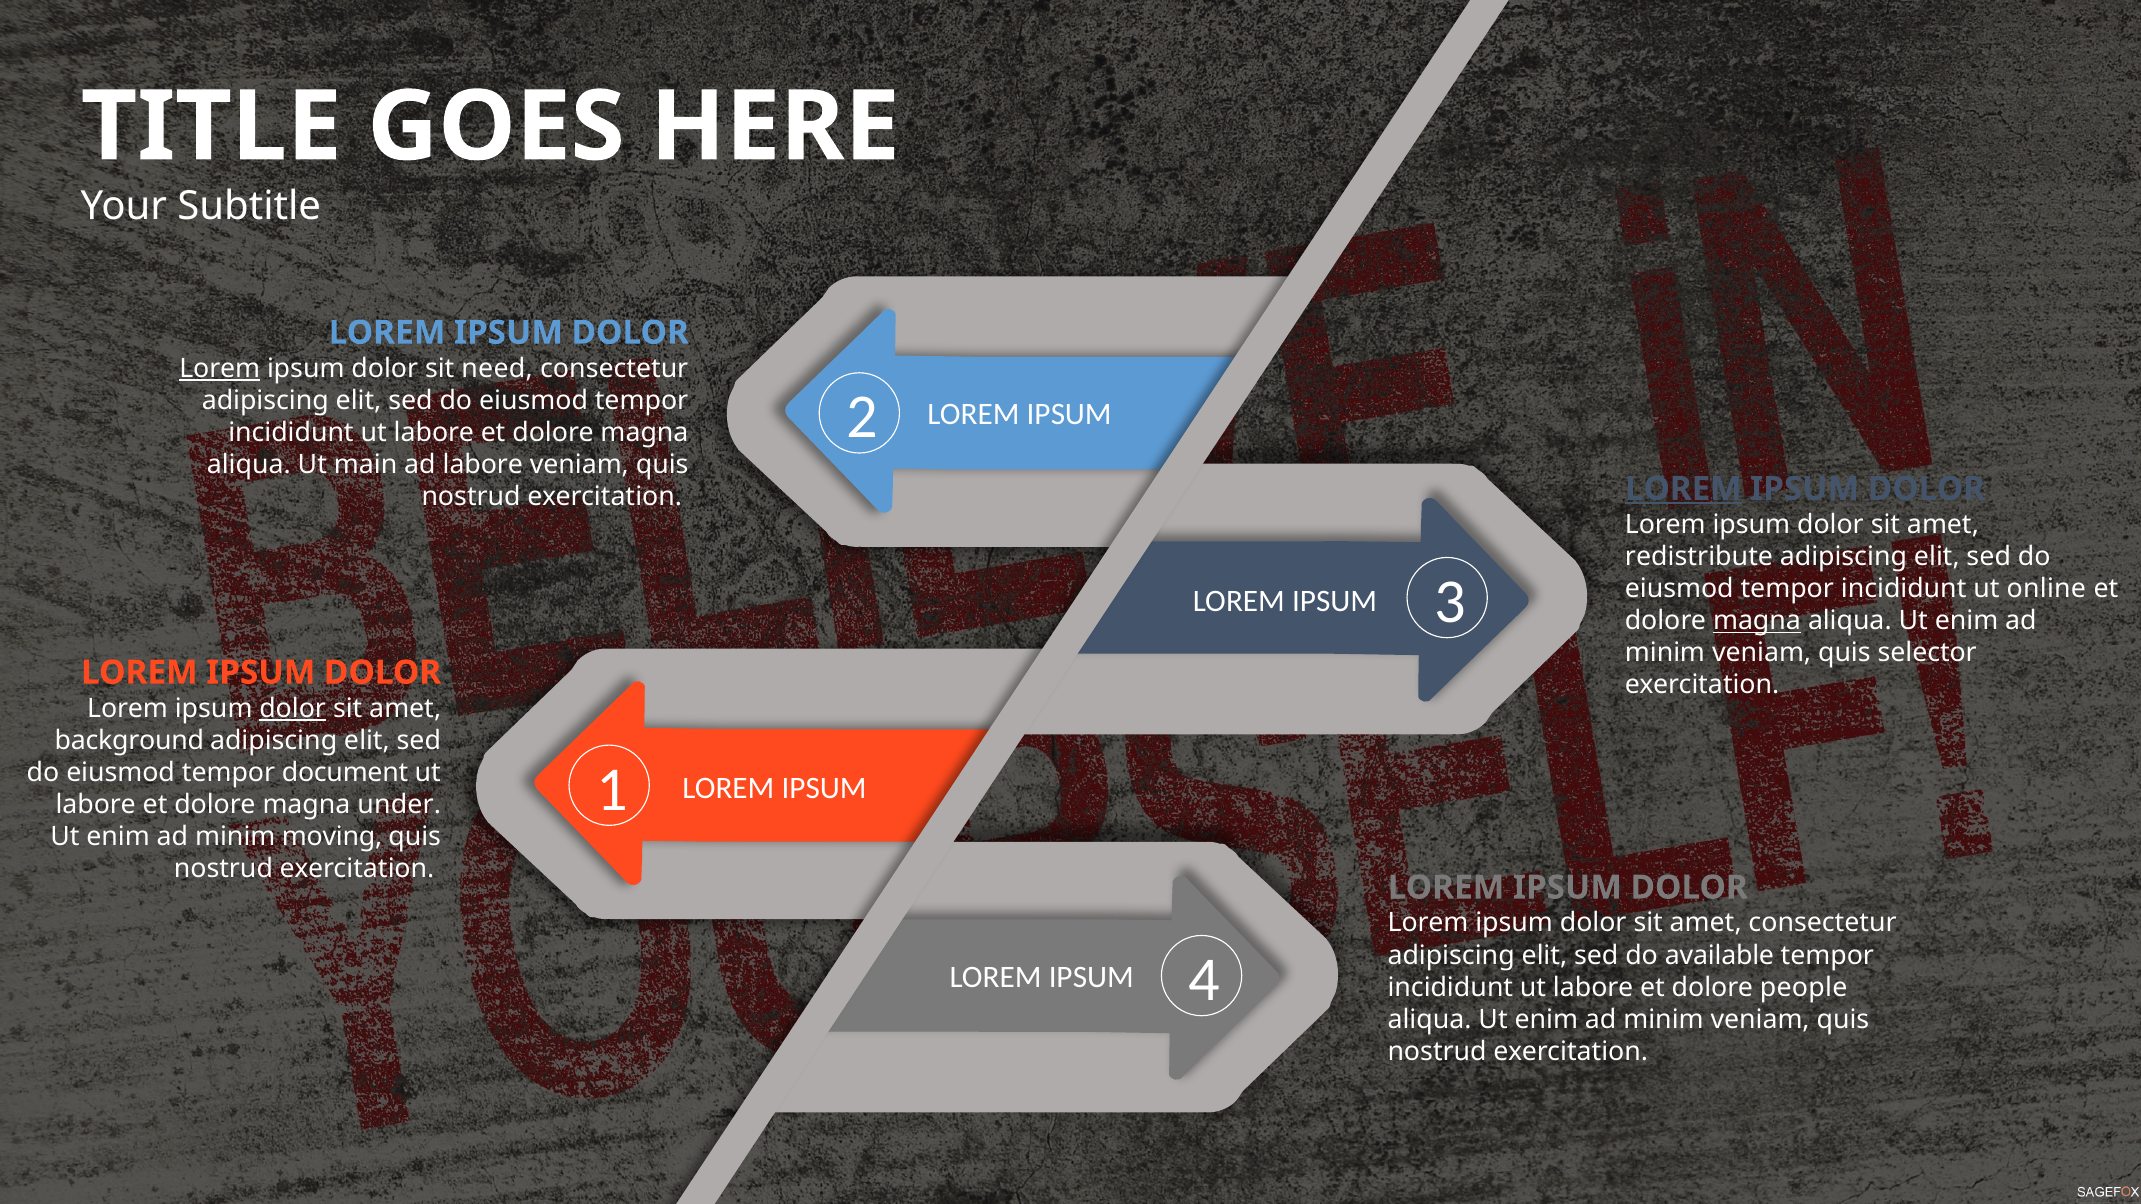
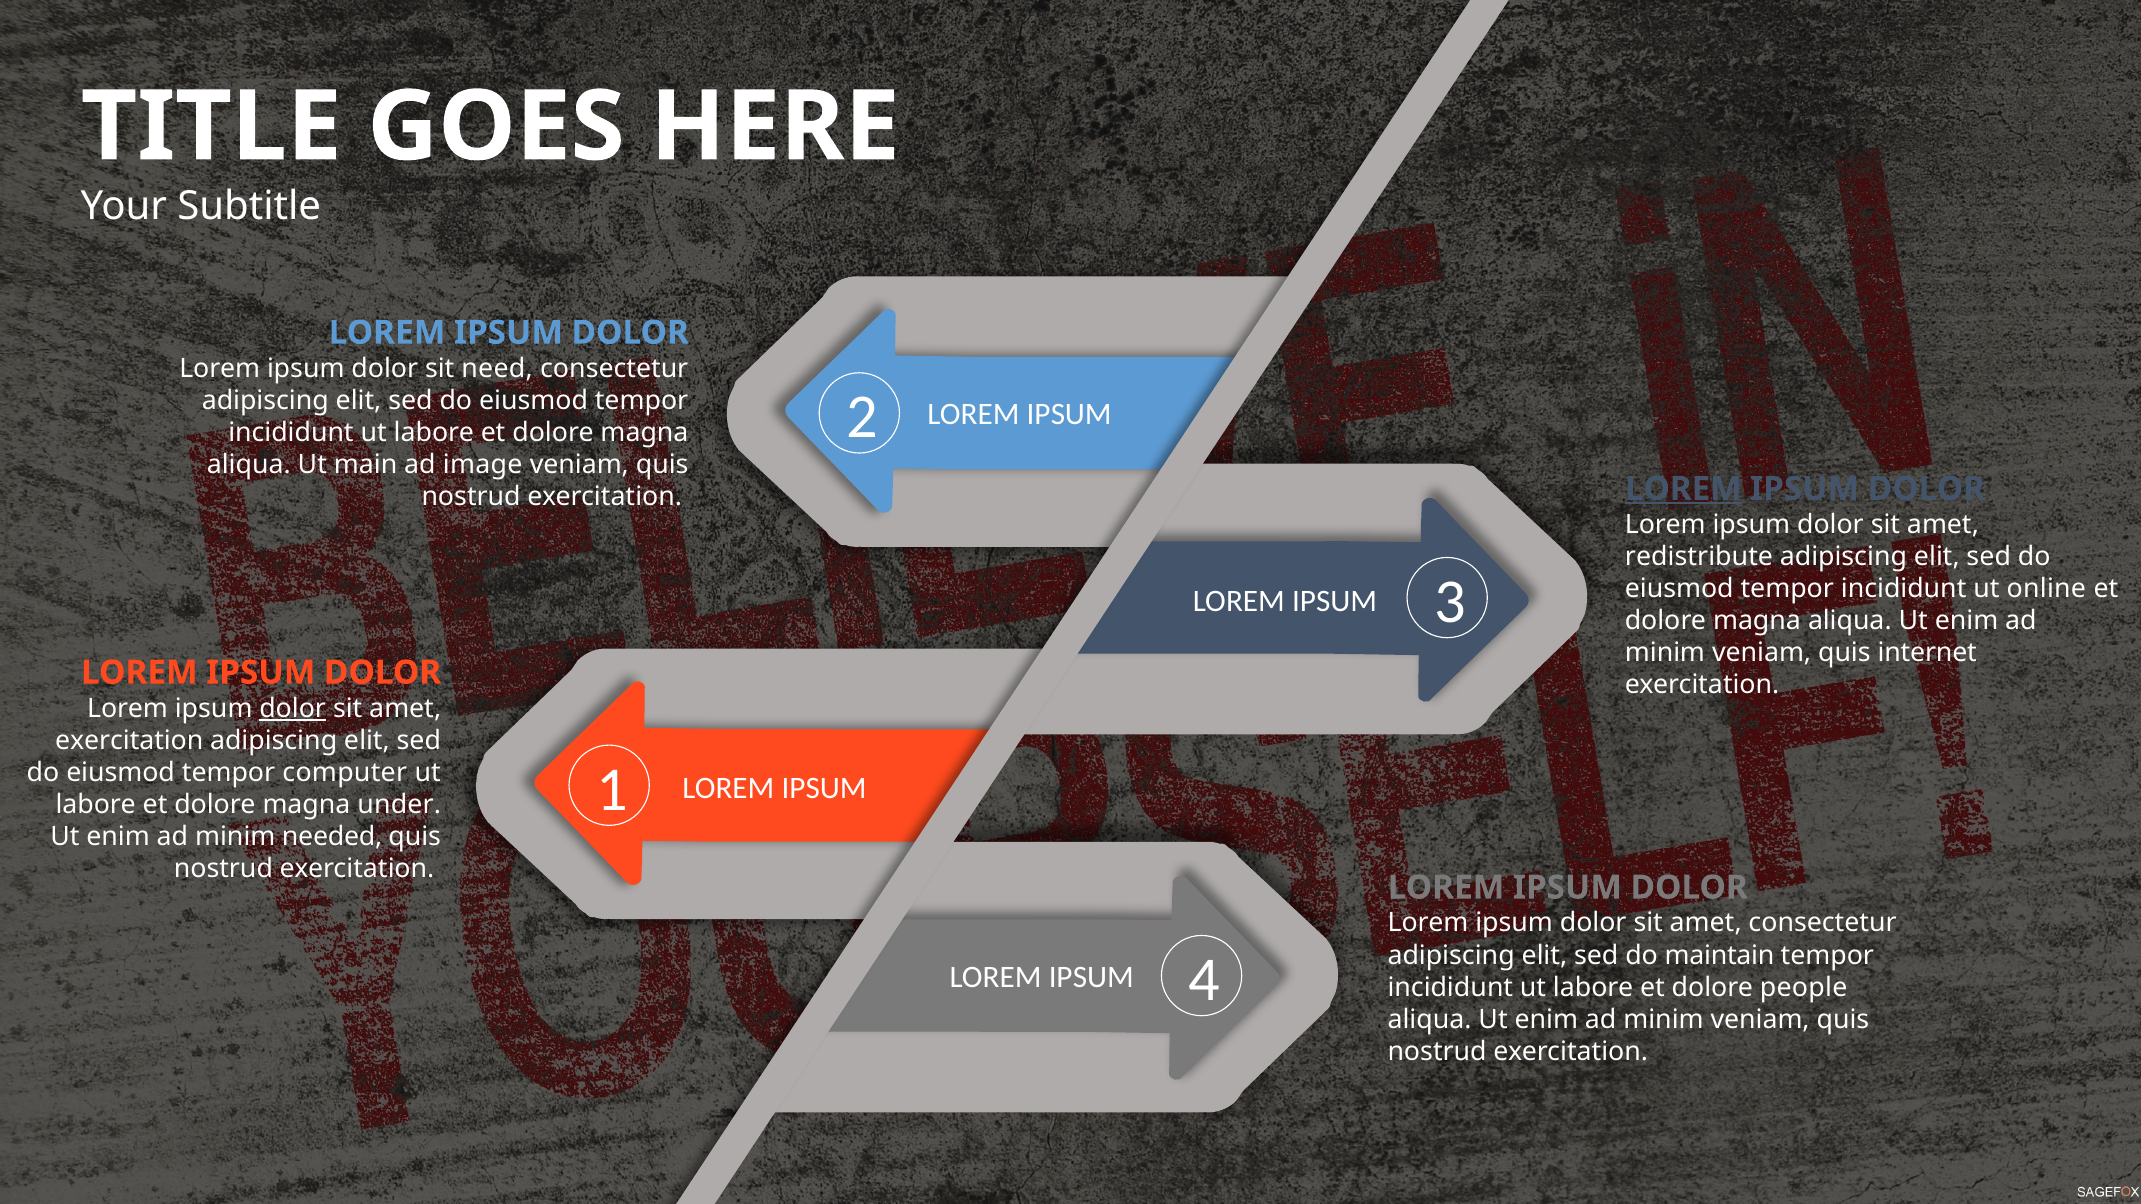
Lorem at (220, 368) underline: present -> none
ad labore: labore -> image
magna at (1757, 621) underline: present -> none
selector: selector -> internet
background at (129, 740): background -> exercitation
document: document -> computer
moving: moving -> needed
available: available -> maintain
